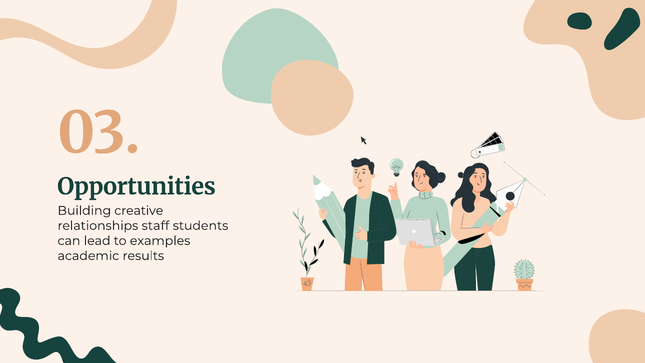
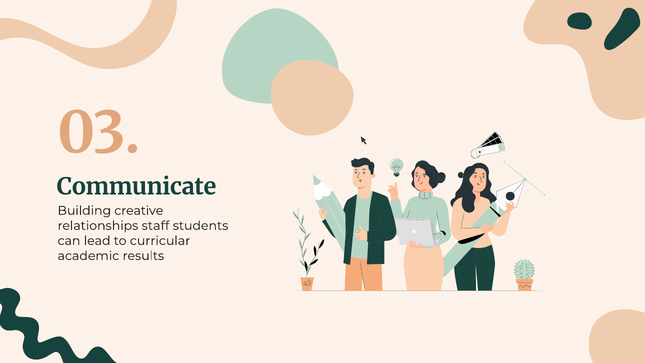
Opportunities: Opportunities -> Communicate
examples: examples -> curricular
